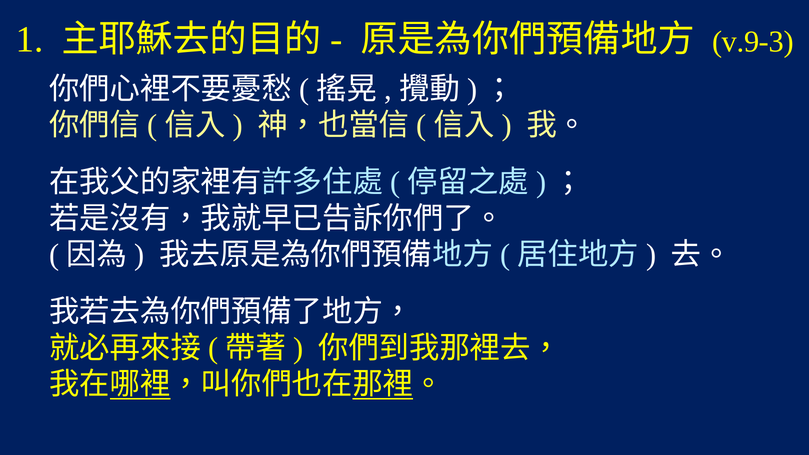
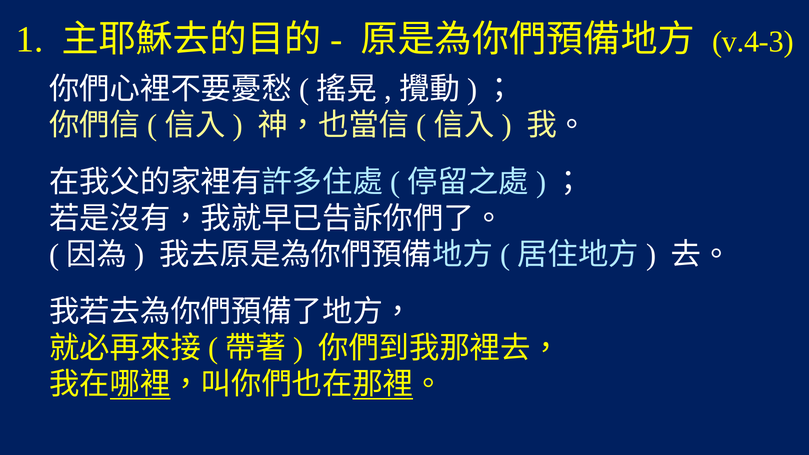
v.9-3: v.9-3 -> v.4-3
